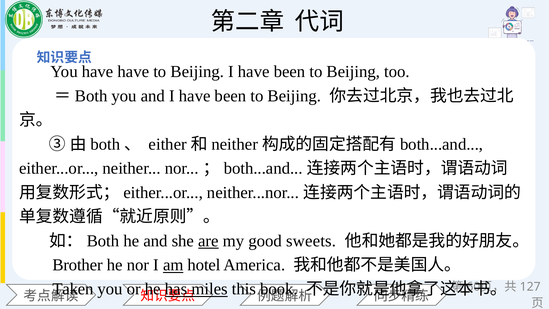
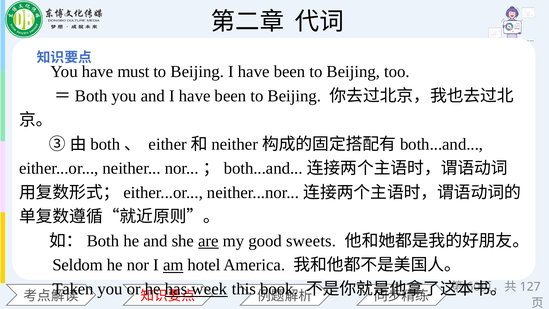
have have: have -> must
Brother: Brother -> Seldom
miles: miles -> week
